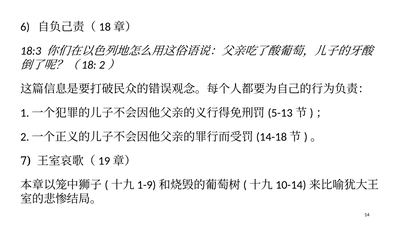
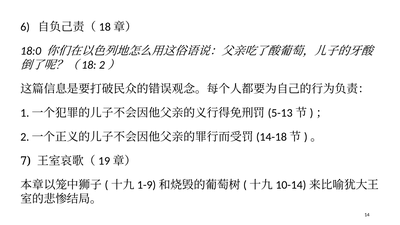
18:3: 18:3 -> 18:0
